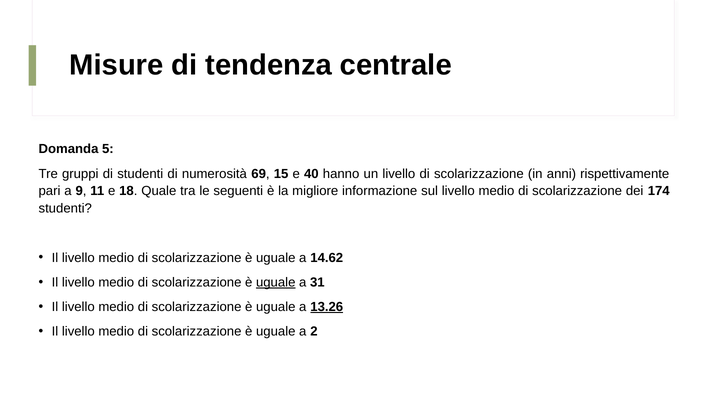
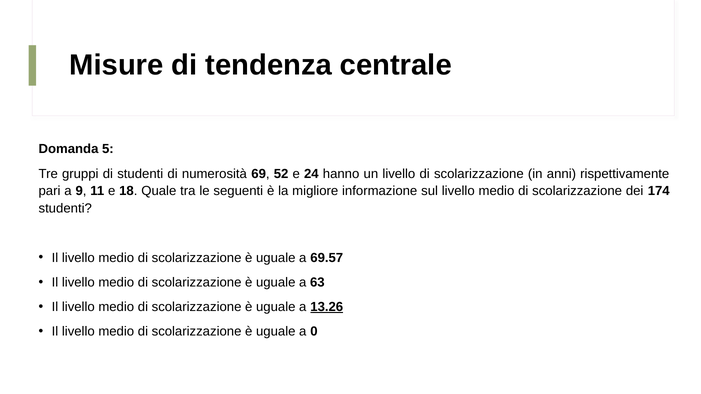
15: 15 -> 52
40: 40 -> 24
14.62: 14.62 -> 69.57
uguale at (276, 283) underline: present -> none
31: 31 -> 63
2: 2 -> 0
